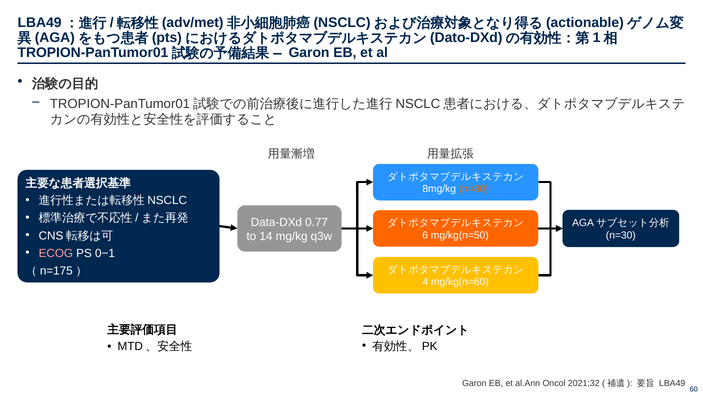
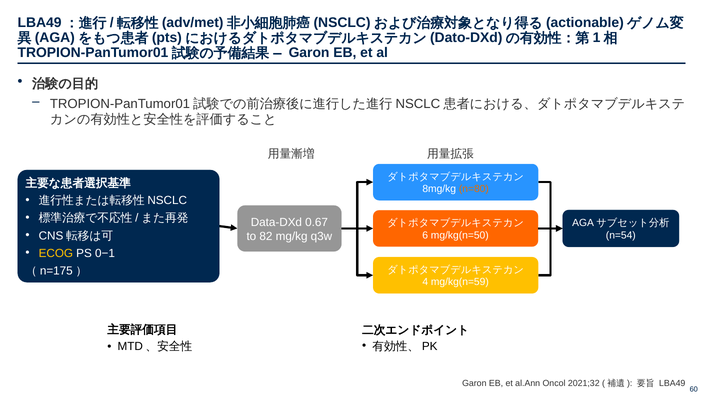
0.77: 0.77 -> 0.67
n=30: n=30 -> n=54
14: 14 -> 82
ECOG colour: pink -> yellow
mg/kg(n=60: mg/kg(n=60 -> mg/kg(n=59
